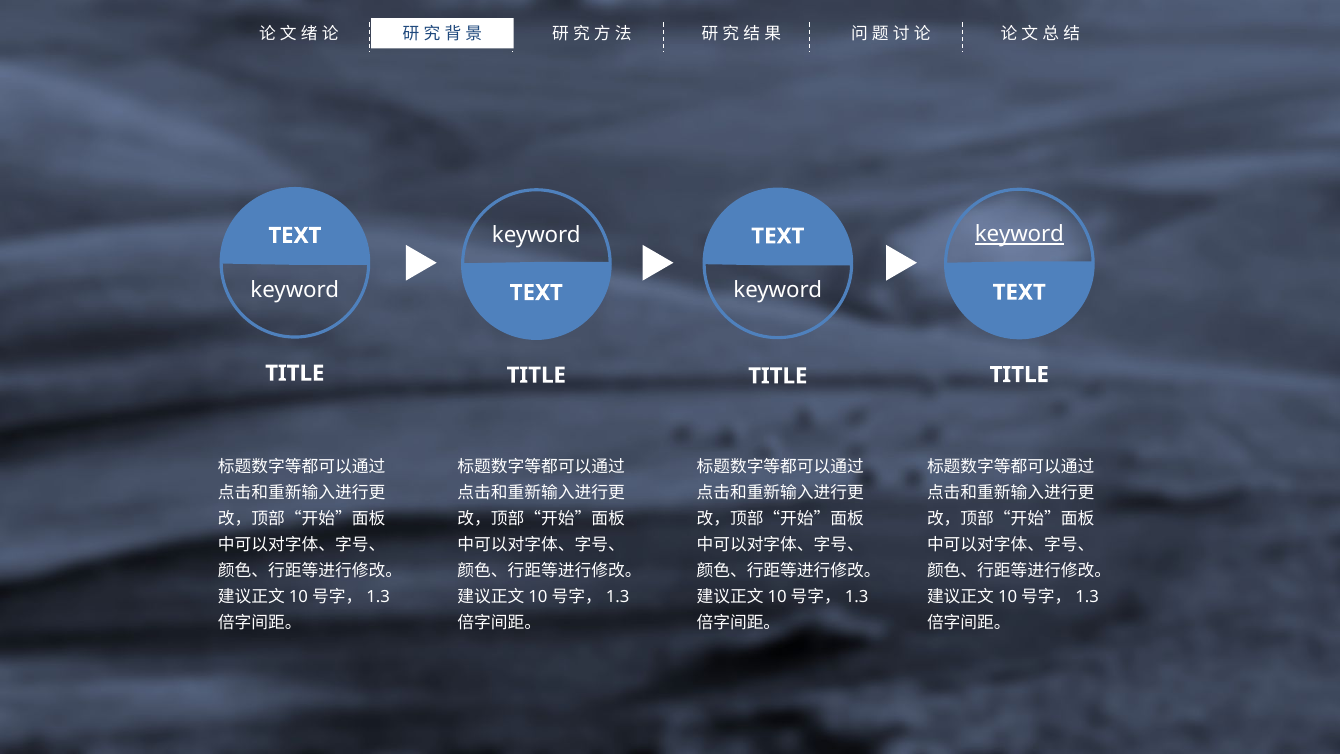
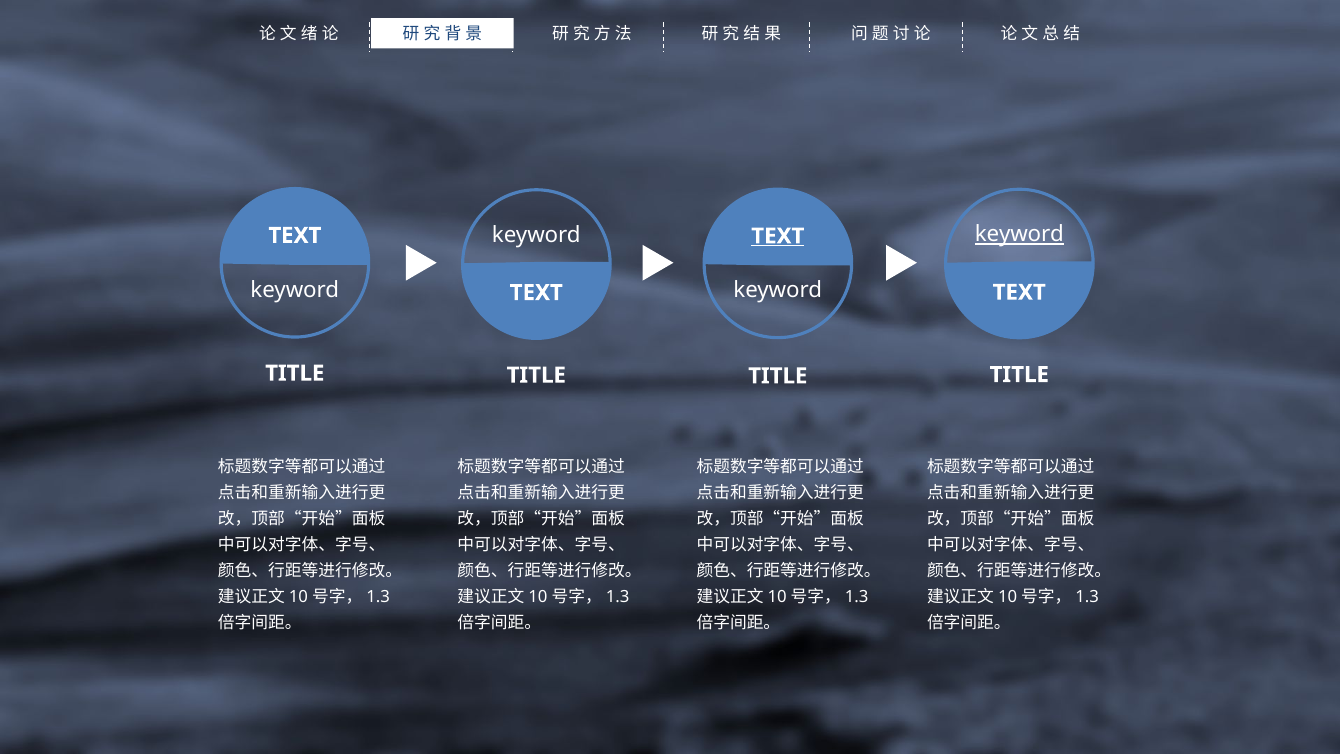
TEXT at (778, 236) underline: none -> present
